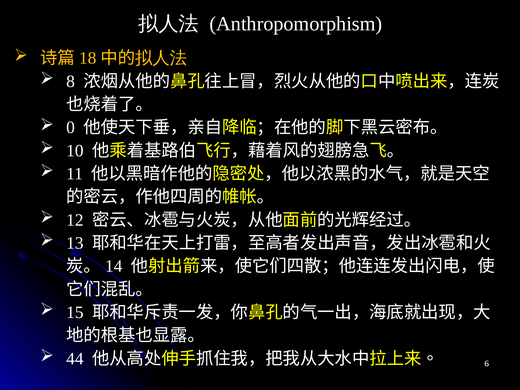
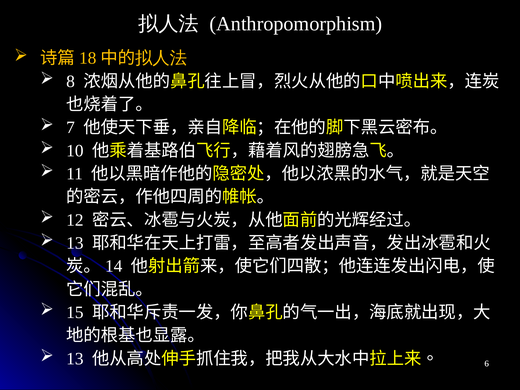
0: 0 -> 7
44 at (75, 359): 44 -> 13
